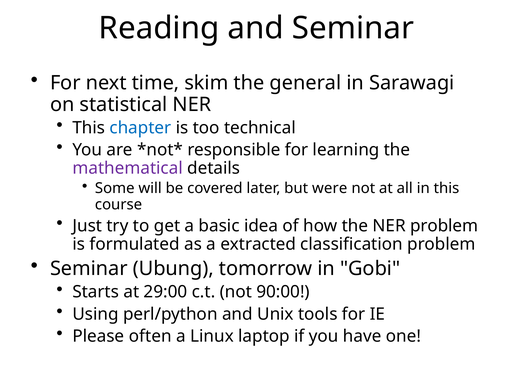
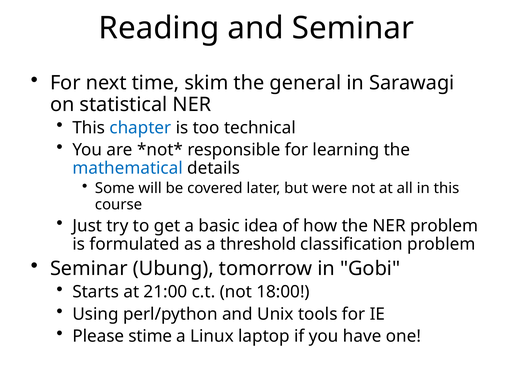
mathematical colour: purple -> blue
extracted: extracted -> threshold
29:00: 29:00 -> 21:00
90:00: 90:00 -> 18:00
often: often -> stime
